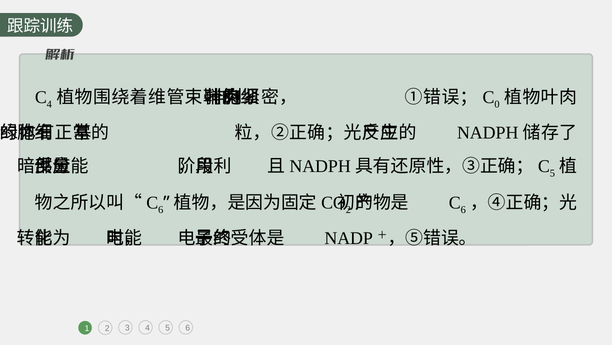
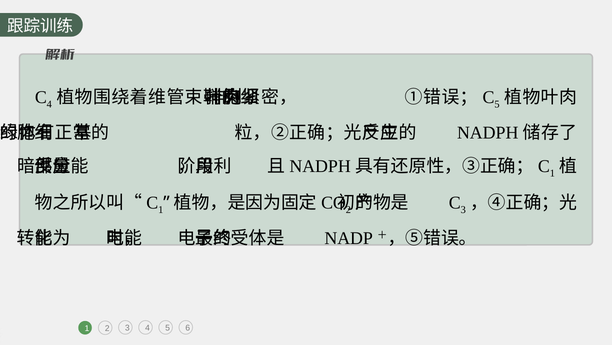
0 at (497, 104): 0 -> 5
5 at (552, 173): 5 -> 1
6 at (161, 210): 6 -> 1
6 at (463, 210): 6 -> 3
